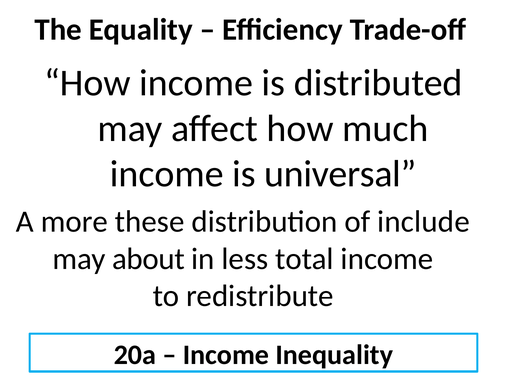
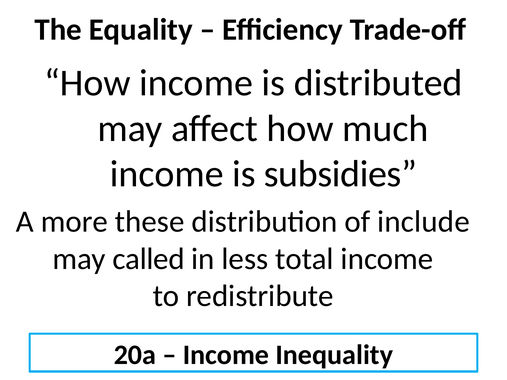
universal: universal -> subsidies
about: about -> called
